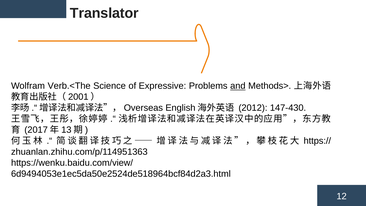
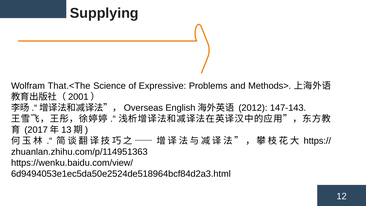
Translator: Translator -> Supplying
Verb.<The: Verb.<The -> That.<The
and underline: present -> none
147-430: 147-430 -> 147-143
